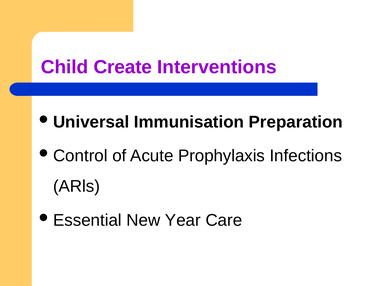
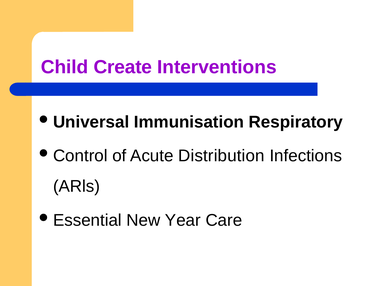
Preparation: Preparation -> Respiratory
Prophylaxis: Prophylaxis -> Distribution
